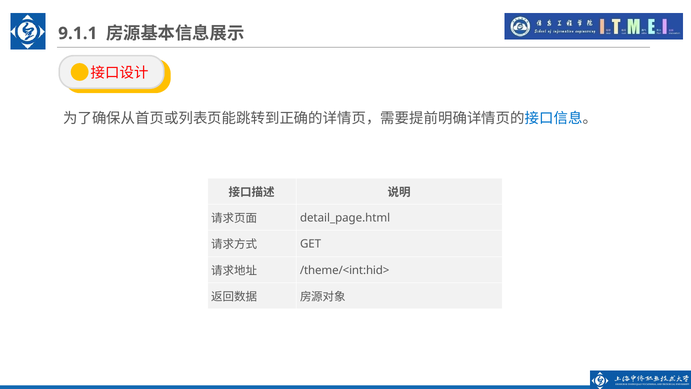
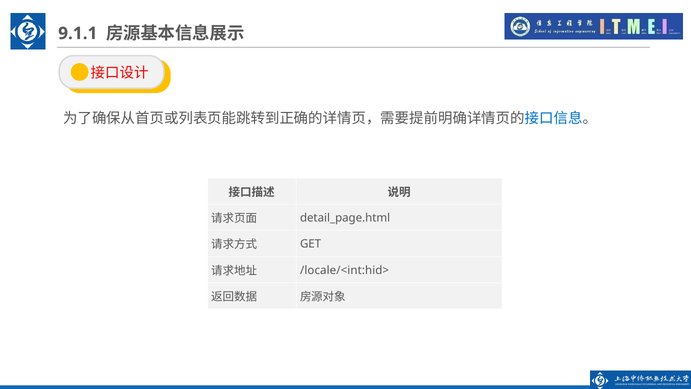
/theme/<int:hid>: /theme/<int:hid> -> /locale/<int:hid>
